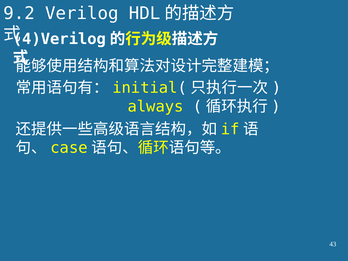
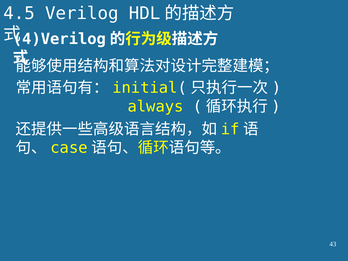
9.2: 9.2 -> 4.5
